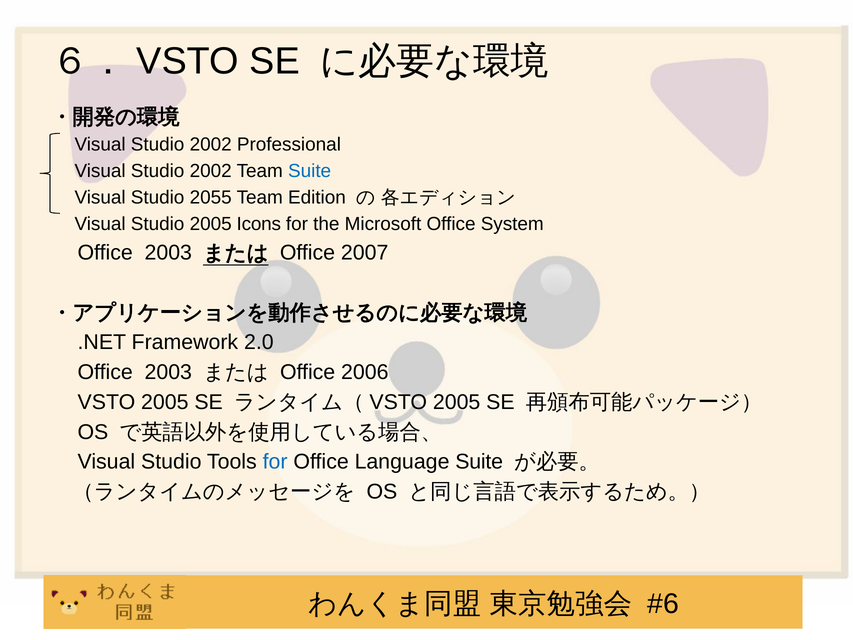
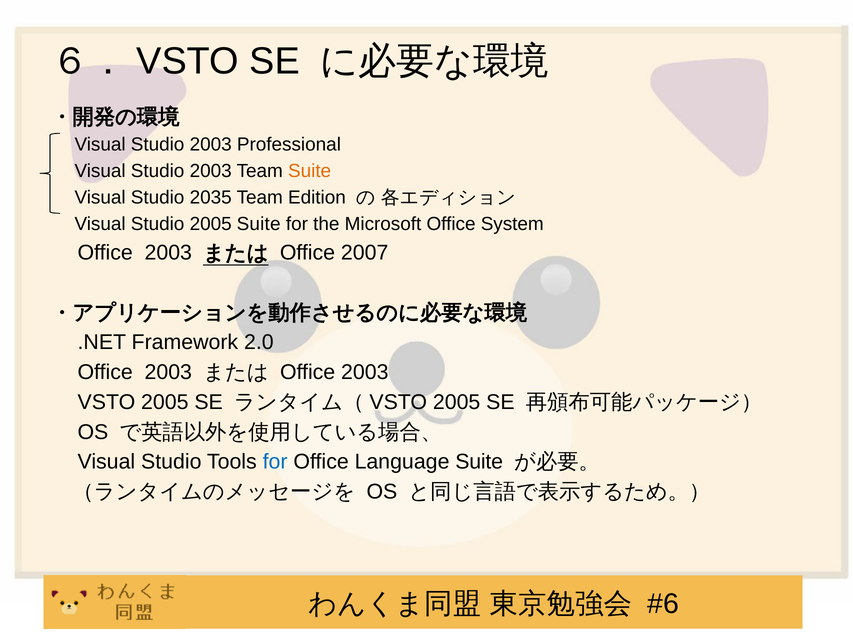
2002 at (211, 145): 2002 -> 2003
2002 at (211, 171): 2002 -> 2003
Suite at (310, 171) colour: blue -> orange
2055: 2055 -> 2035
2005 Icons: Icons -> Suite
2006 at (365, 372): 2006 -> 2003
